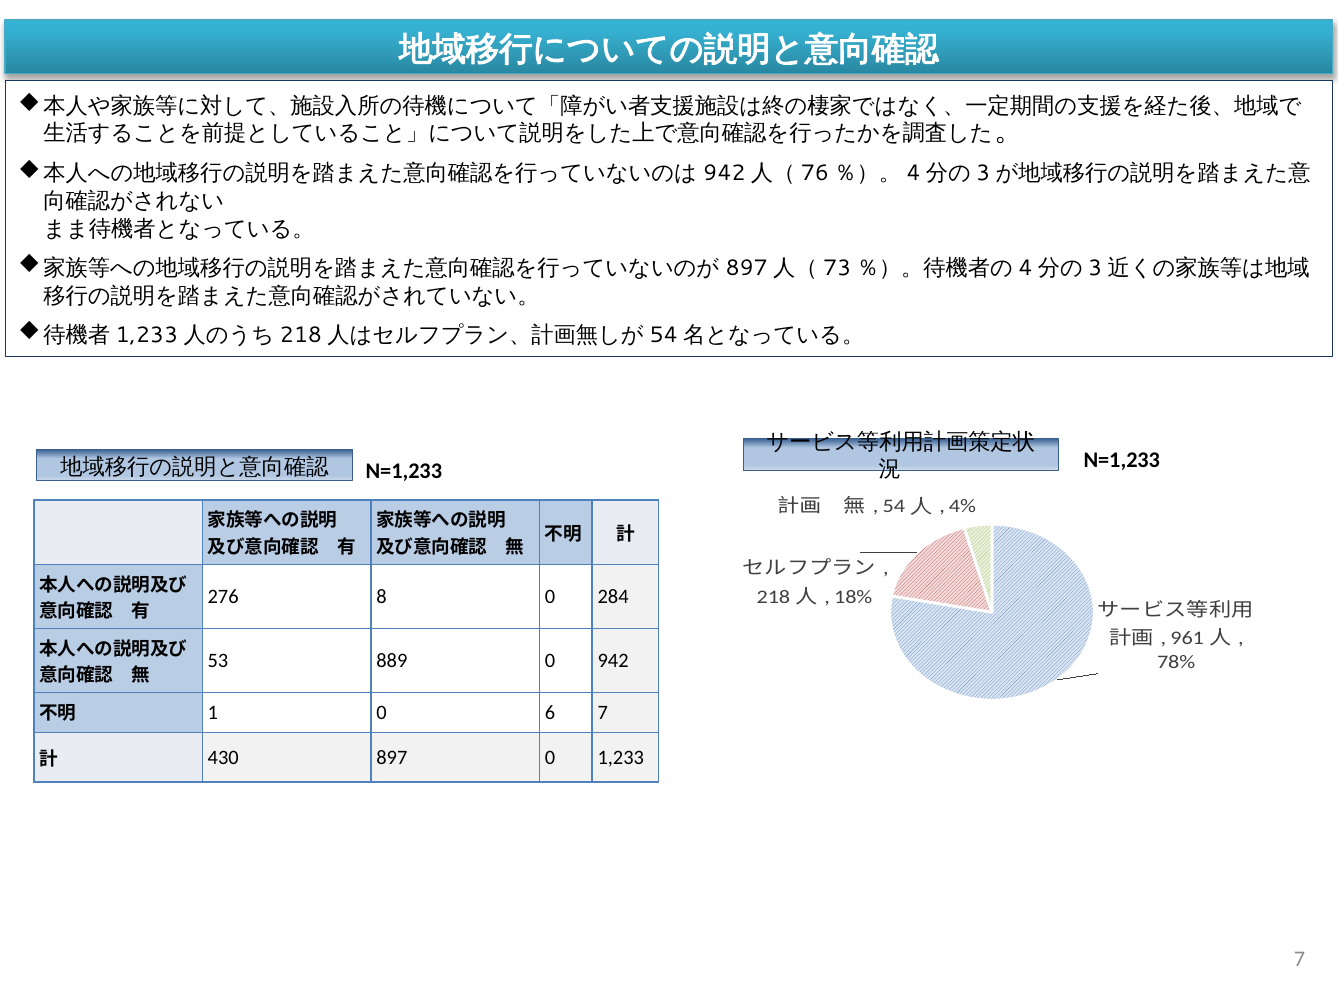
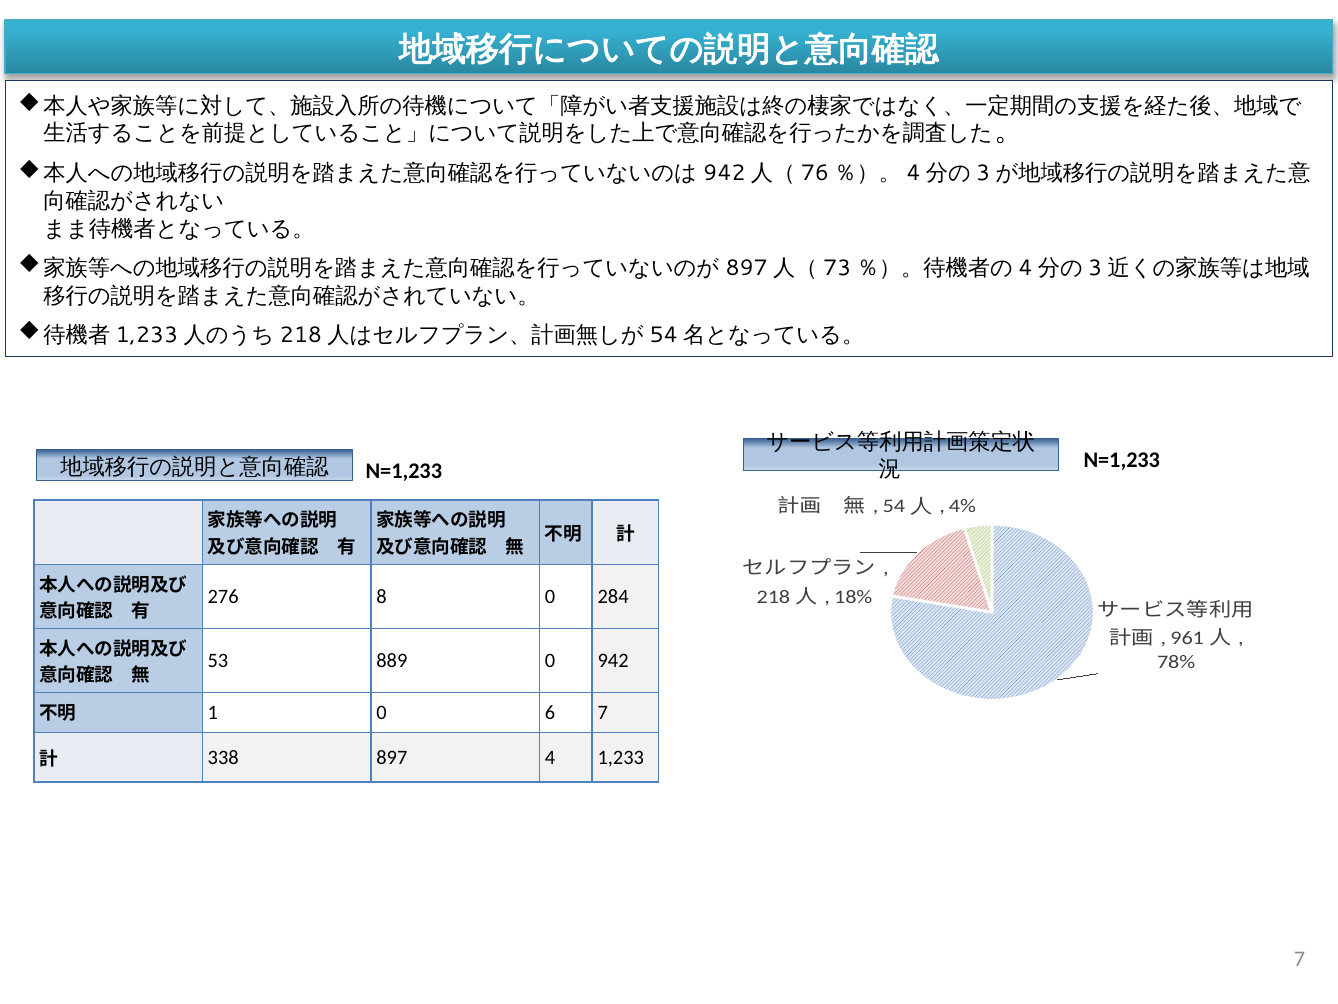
430: 430 -> 338
897 0: 0 -> 4
